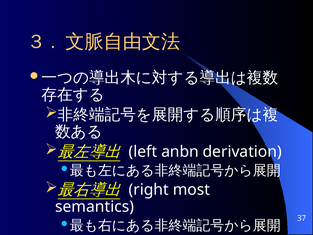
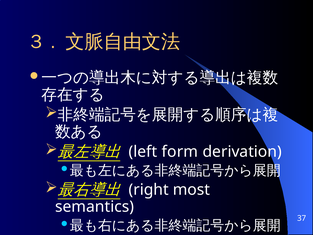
anbn: anbn -> form
